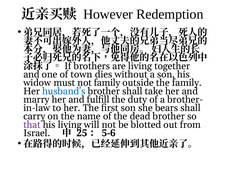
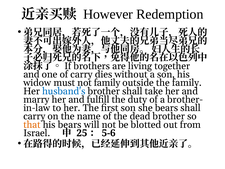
of town: town -> carry
that colour: purple -> orange
his living: living -> bears
